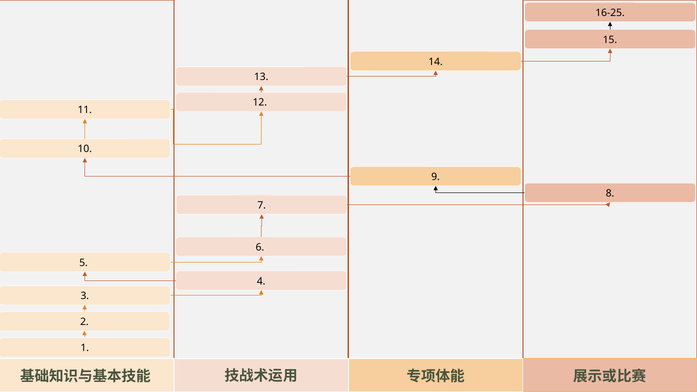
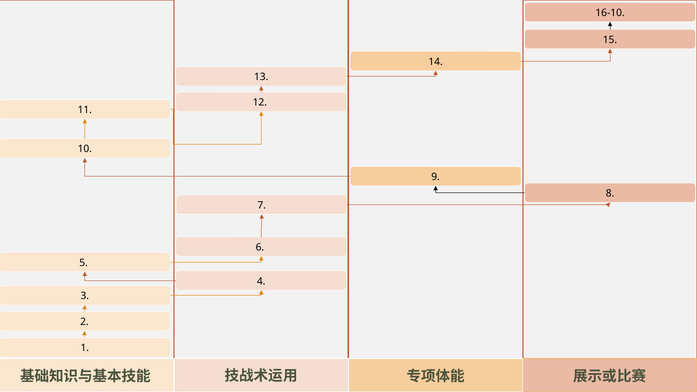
16-25: 16-25 -> 16-10
